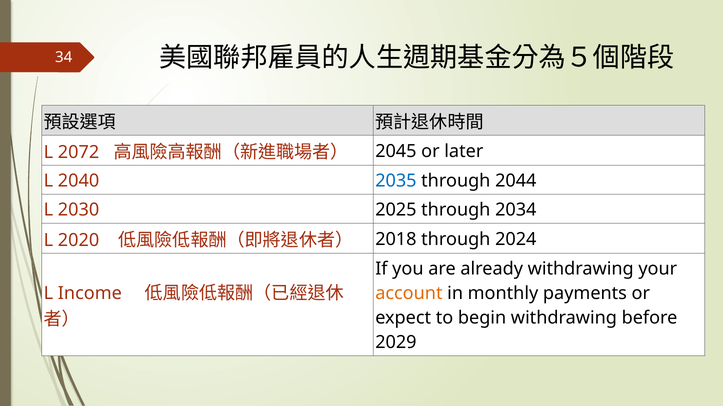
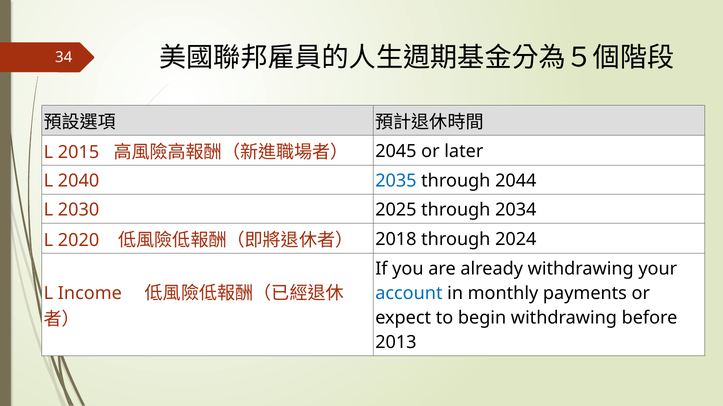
2072: 2072 -> 2015
account colour: orange -> blue
2029: 2029 -> 2013
